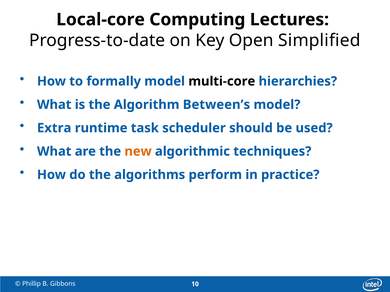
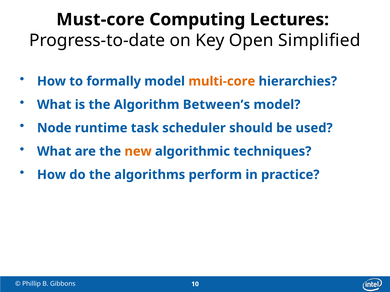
Local-core: Local-core -> Must-core
multi-core colour: black -> orange
Extra: Extra -> Node
